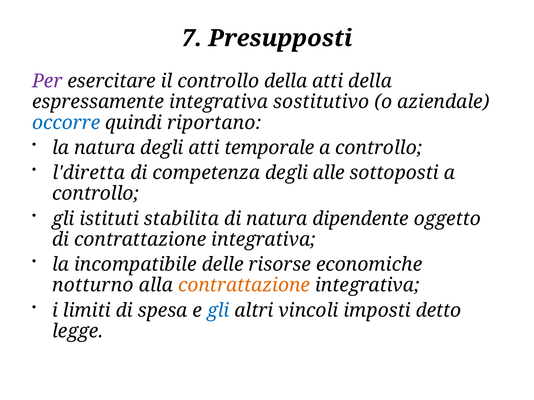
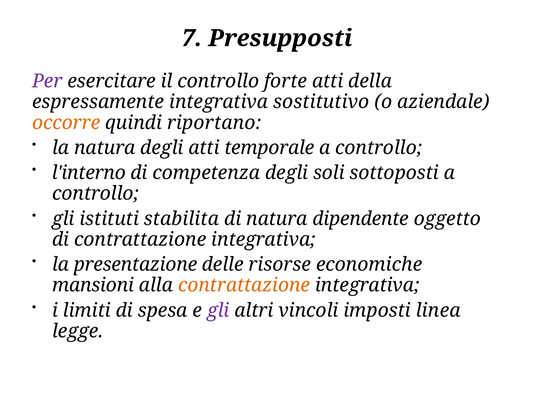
controllo della: della -> forte
occorre colour: blue -> orange
l'diretta: l'diretta -> l'interno
alle: alle -> soli
incompatibile: incompatibile -> presentazione
notturno: notturno -> mansioni
gli at (218, 311) colour: blue -> purple
detto: detto -> linea
